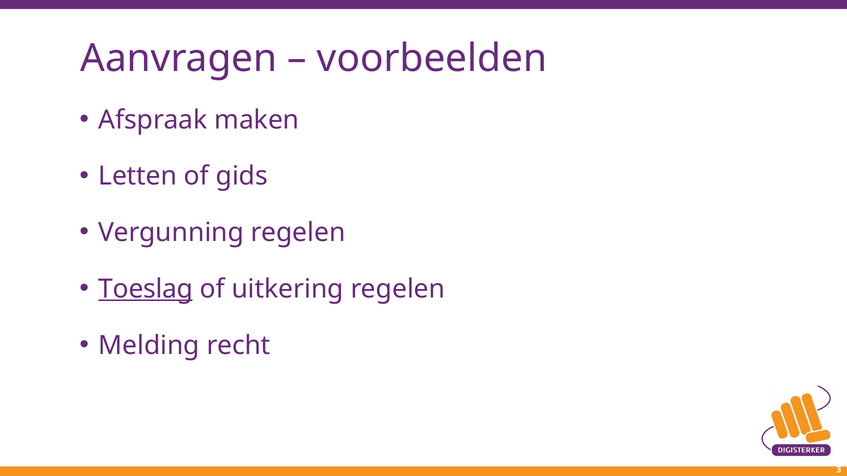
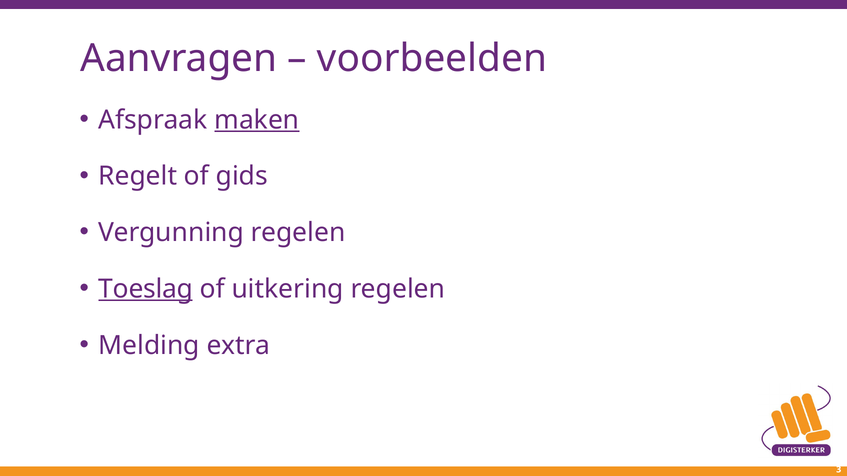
maken underline: none -> present
Letten: Letten -> Regelt
recht: recht -> extra
